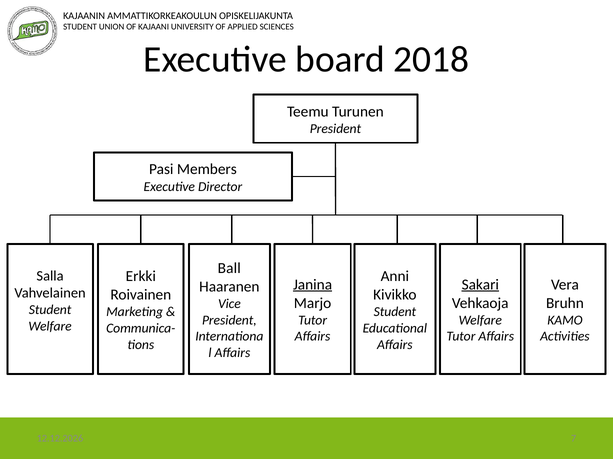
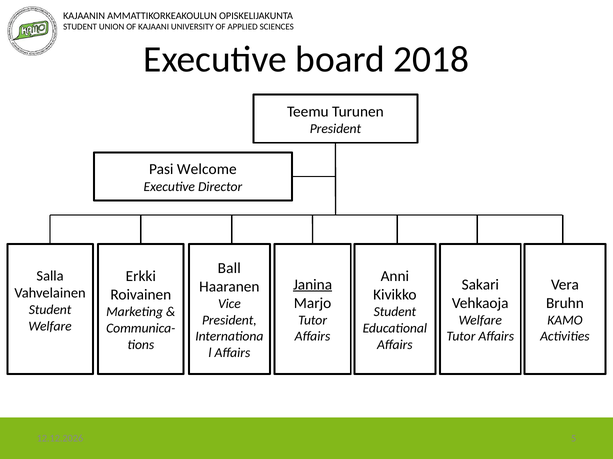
Members: Members -> Welcome
Sakari underline: present -> none
7: 7 -> 5
